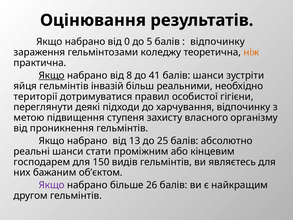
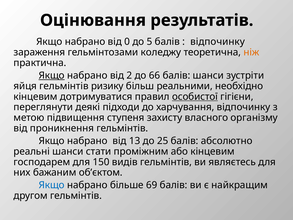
8: 8 -> 2
41: 41 -> 66
інвазій: інвазій -> ризику
території at (35, 96): території -> кінцевим
особистої underline: none -> present
Якщо at (52, 185) colour: purple -> blue
26: 26 -> 69
